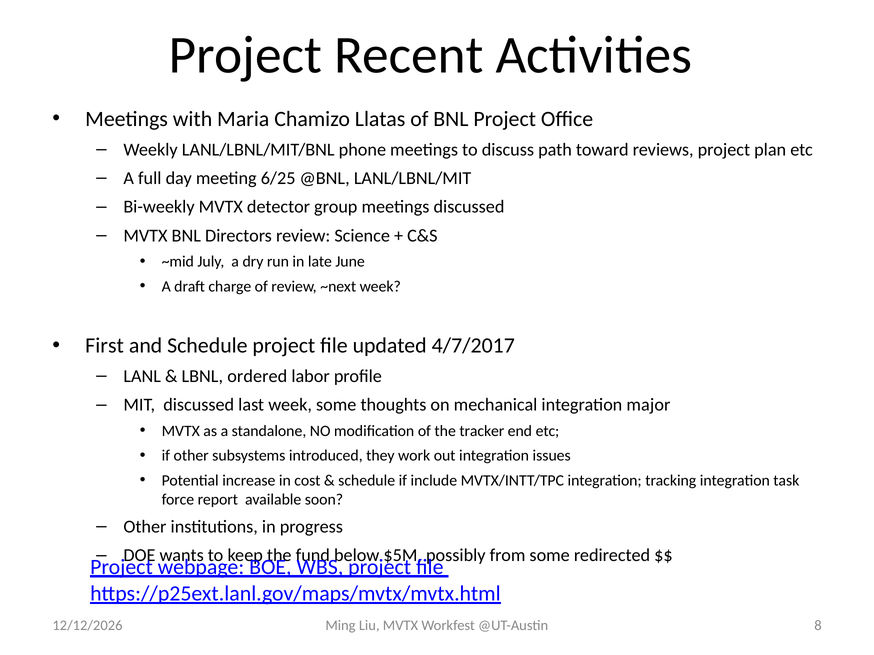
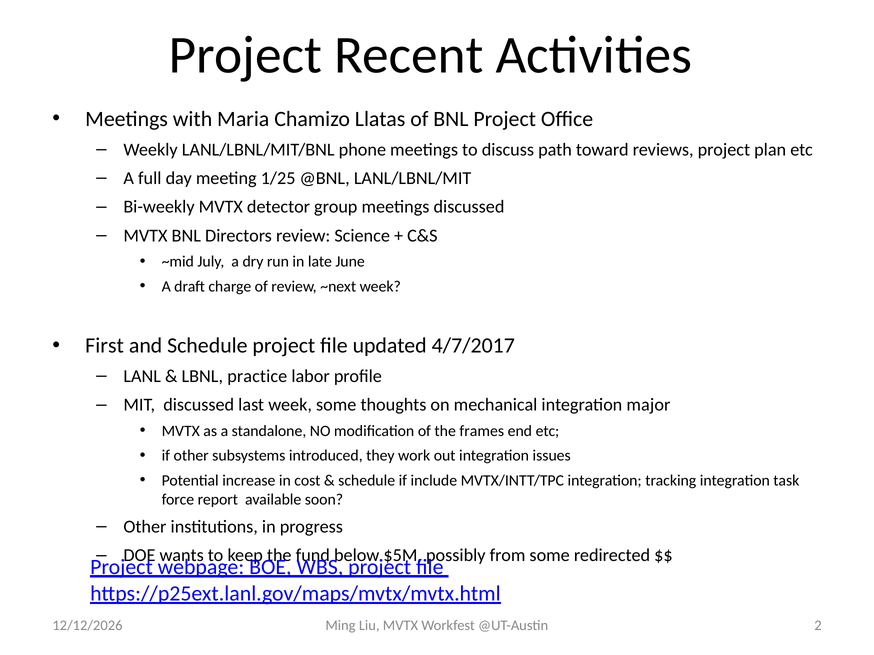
6/25: 6/25 -> 1/25
ordered: ordered -> practice
tracker: tracker -> frames
8: 8 -> 2
